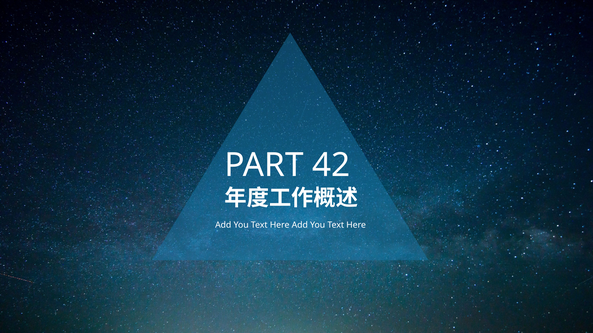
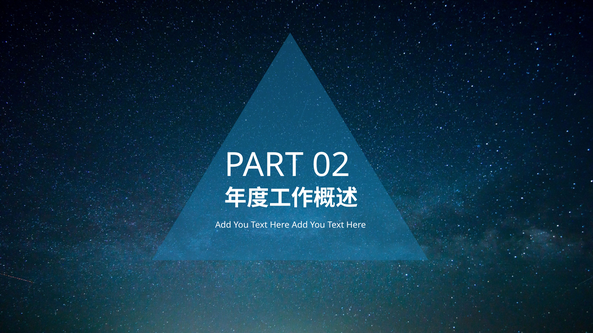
42: 42 -> 02
